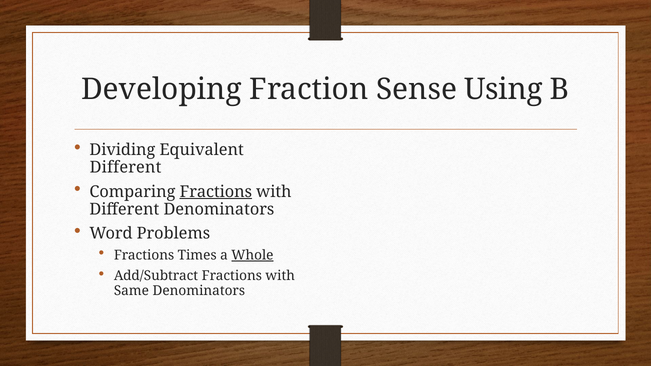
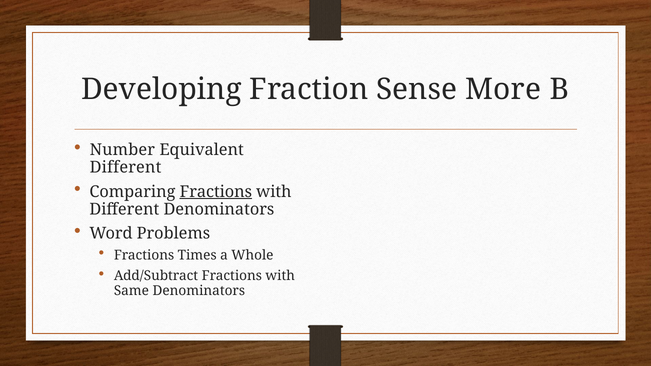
Using: Using -> More
Dividing: Dividing -> Number
Whole underline: present -> none
